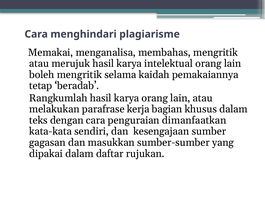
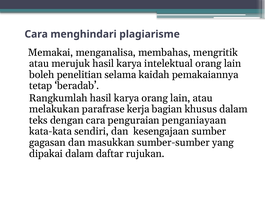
boleh mengritik: mengritik -> penelitian
dimanfaatkan: dimanfaatkan -> penganiayaan
